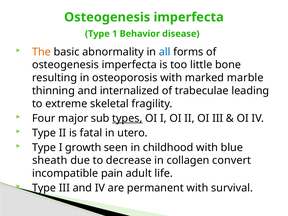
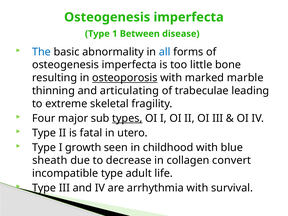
Behavior: Behavior -> Between
The colour: orange -> blue
osteoporosis underline: none -> present
internalized: internalized -> articulating
incompatible pain: pain -> type
permanent: permanent -> arrhythmia
